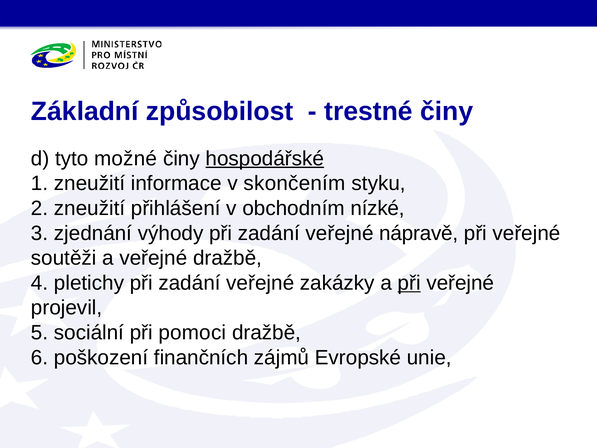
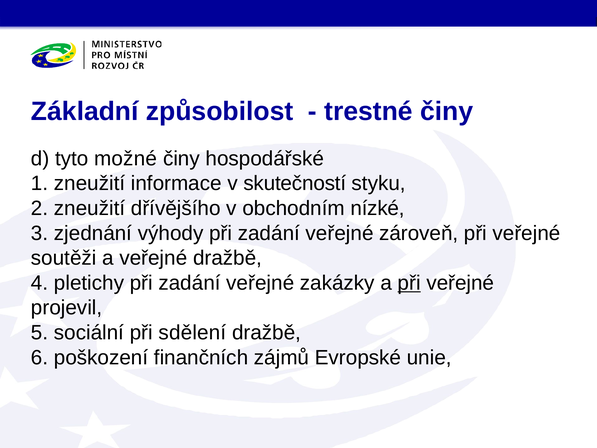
hospodářské underline: present -> none
skončením: skončením -> skutečností
přihlášení: přihlášení -> dřívějšího
nápravě: nápravě -> zároveň
pomoci: pomoci -> sdělení
